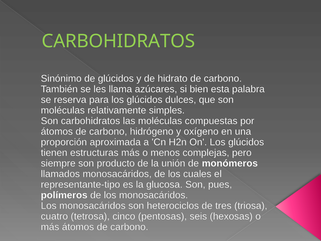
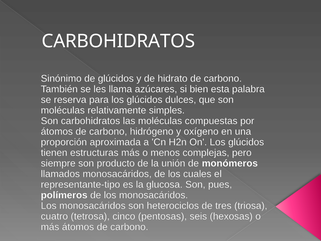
CARBOHIDRATOS at (118, 41) colour: light green -> white
